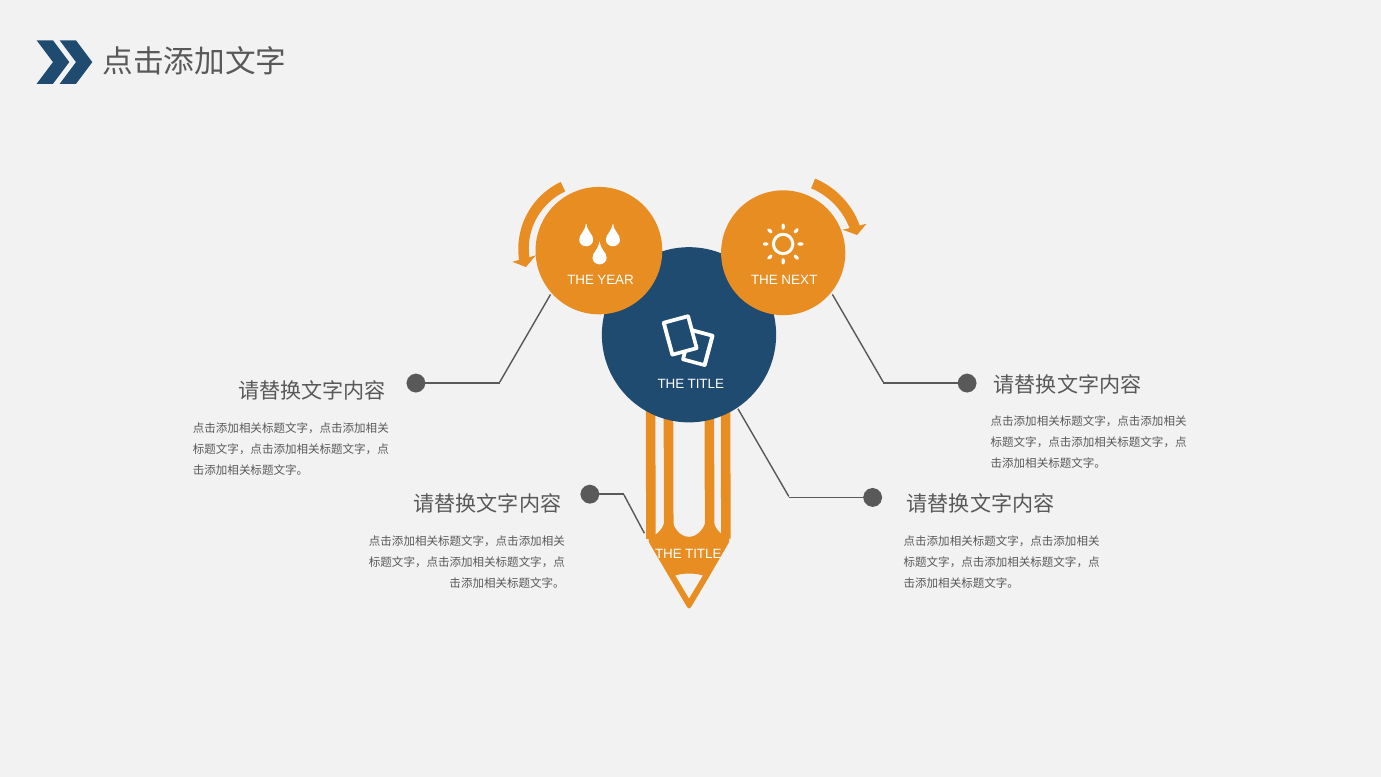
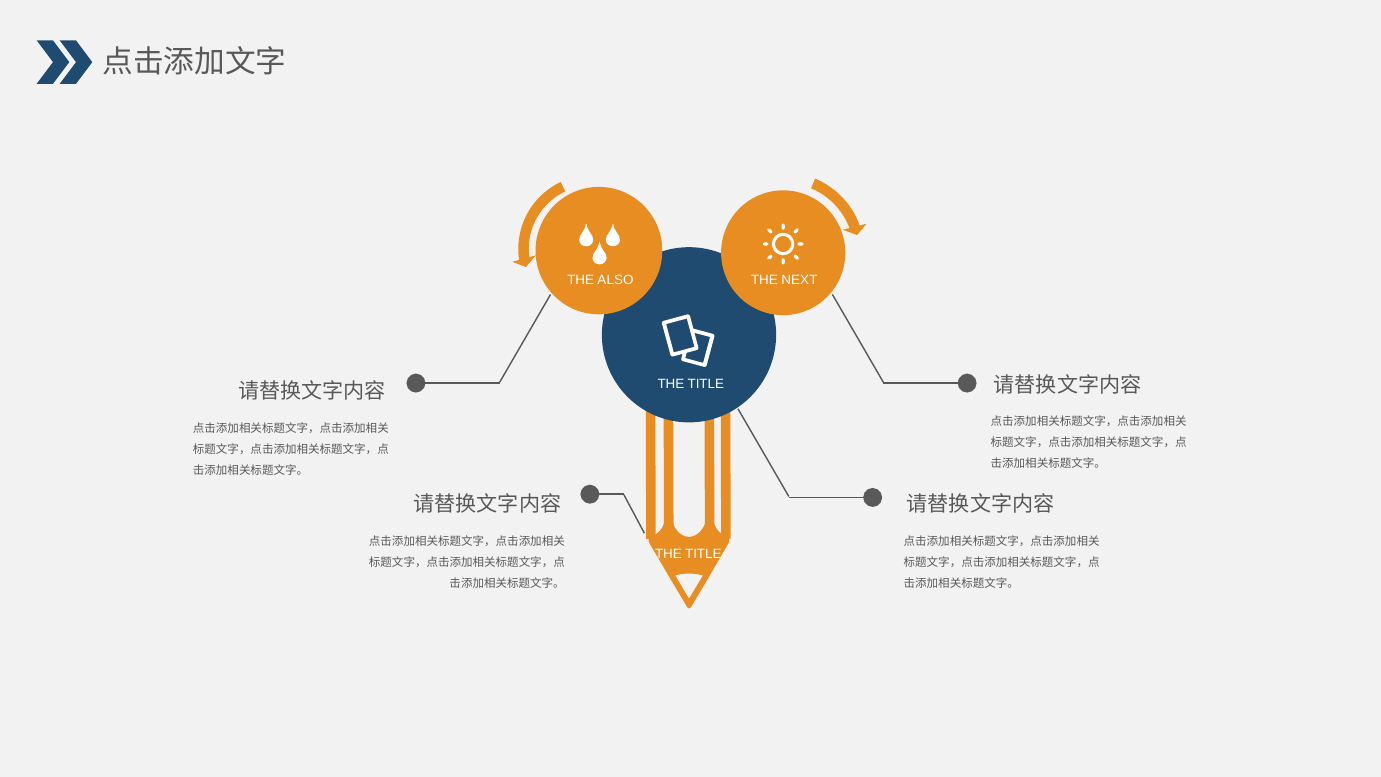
YEAR: YEAR -> ALSO
